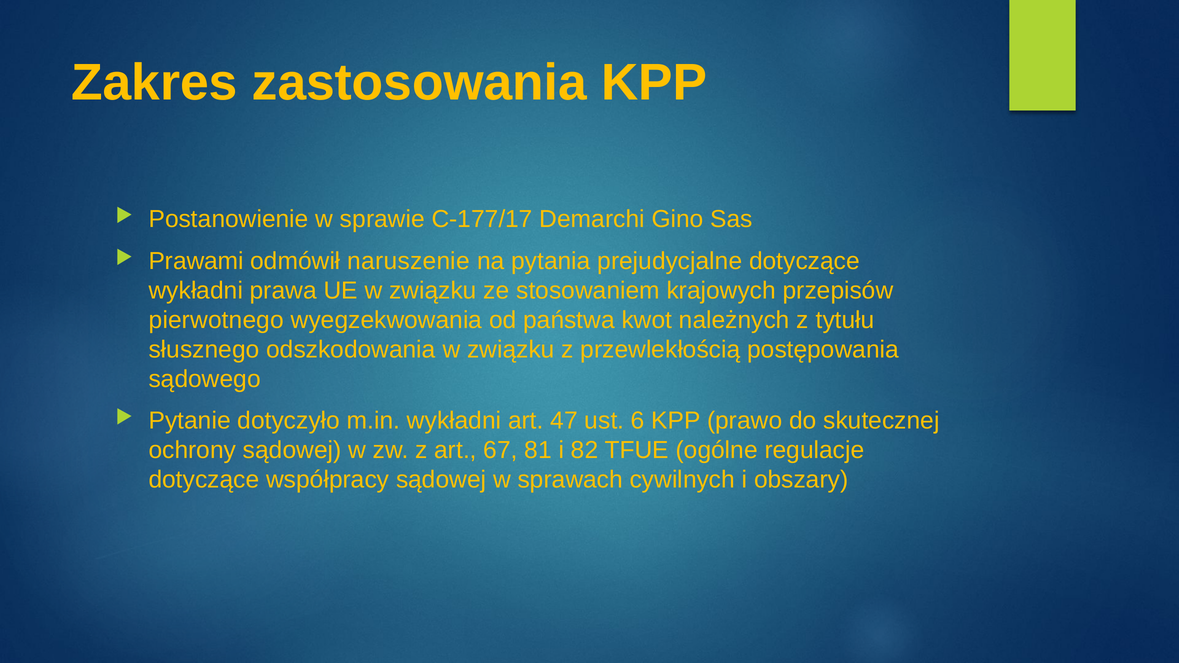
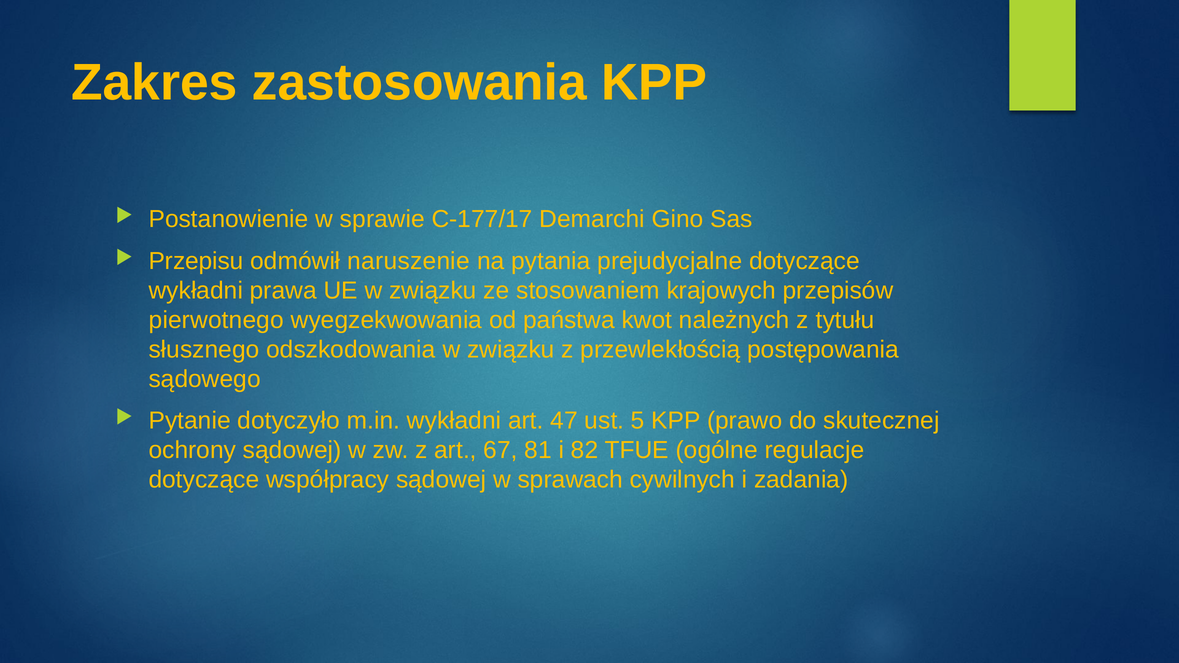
Prawami: Prawami -> Przepisu
6: 6 -> 5
obszary: obszary -> zadania
